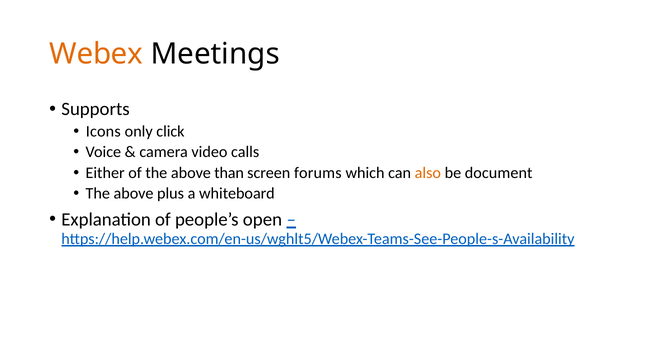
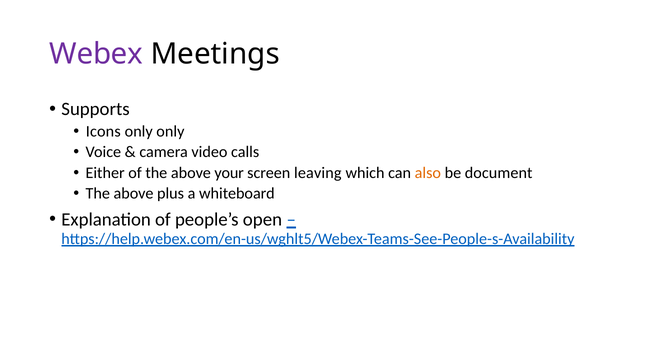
Webex colour: orange -> purple
only click: click -> only
than: than -> your
forums: forums -> leaving
